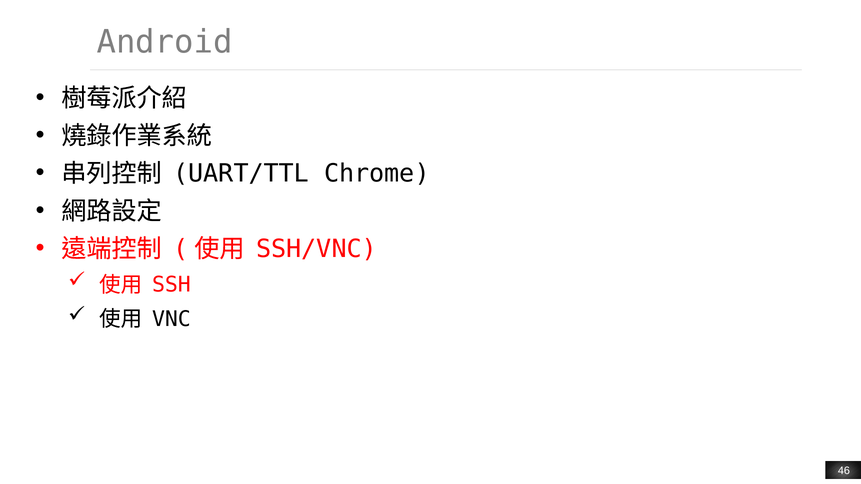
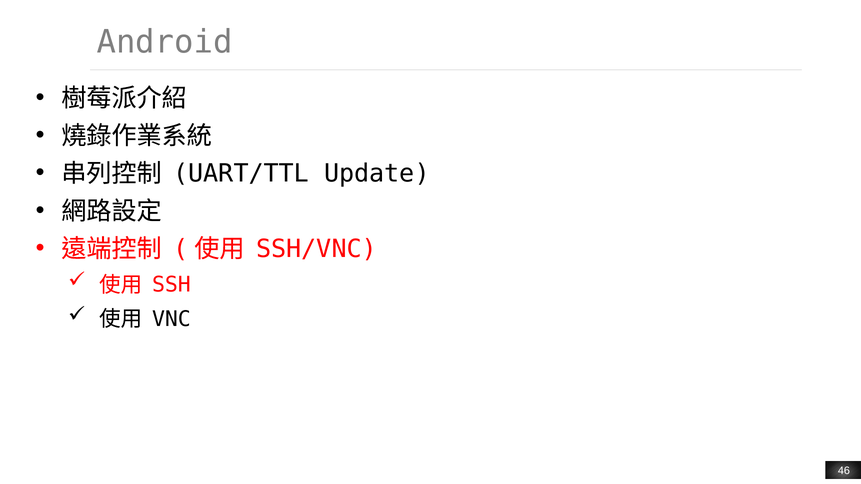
Chrome: Chrome -> Update
